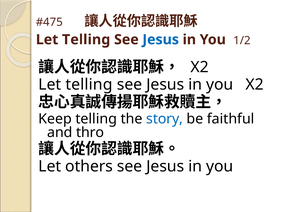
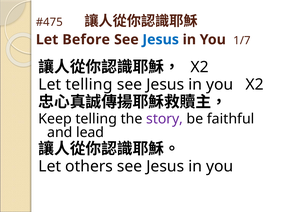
Telling at (86, 40): Telling -> Before
1/2: 1/2 -> 1/7
story colour: blue -> purple
thro: thro -> lead
